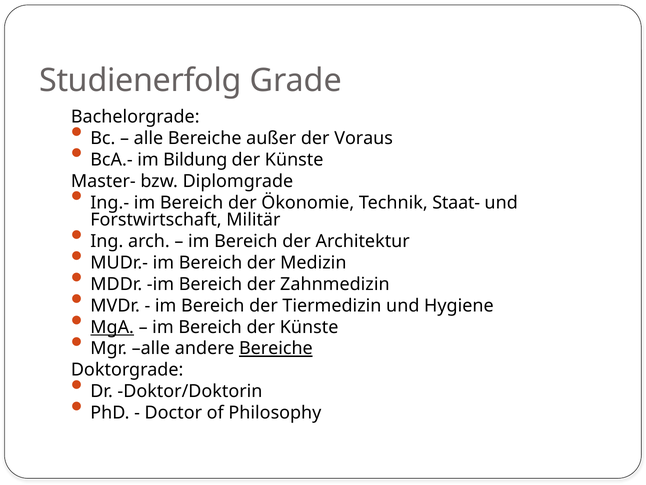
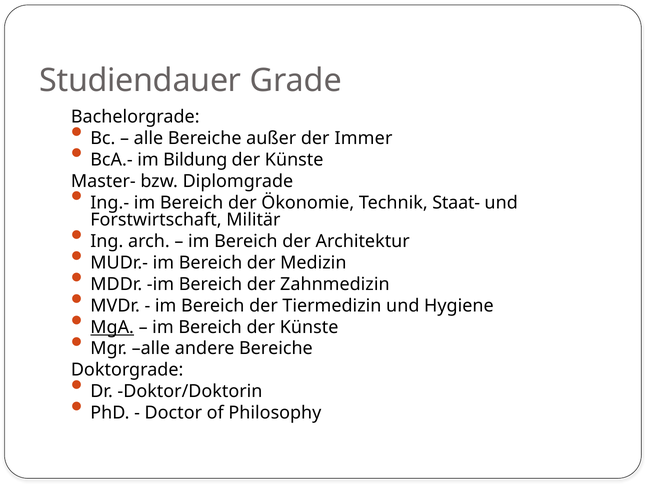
Studienerfolg: Studienerfolg -> Studiendauer
Voraus: Voraus -> Immer
Bereiche at (276, 348) underline: present -> none
